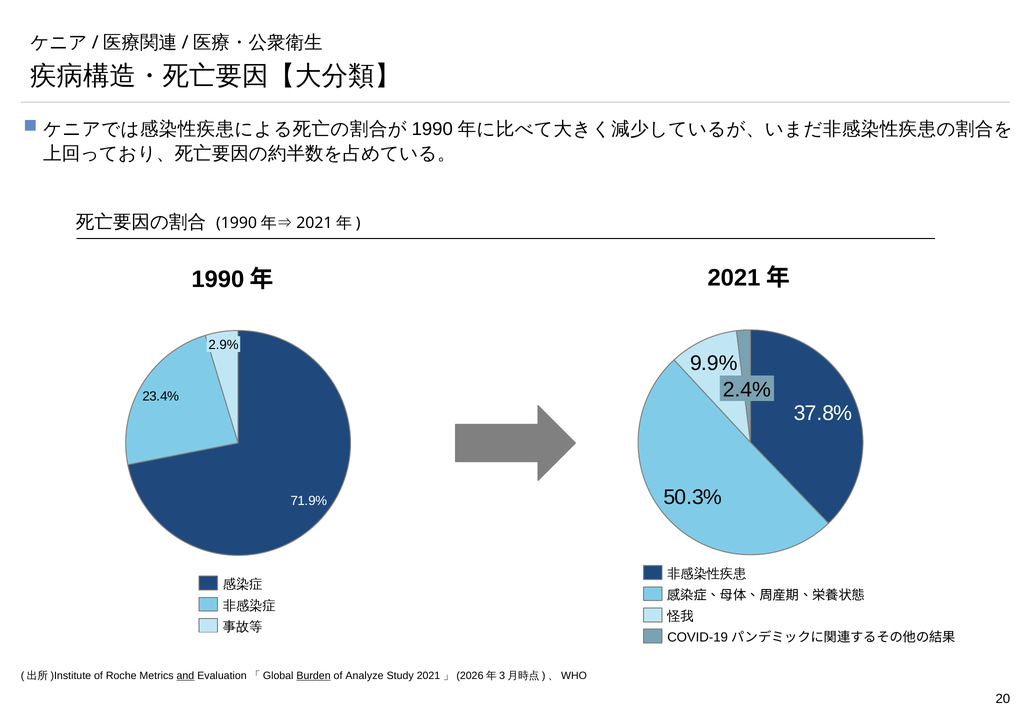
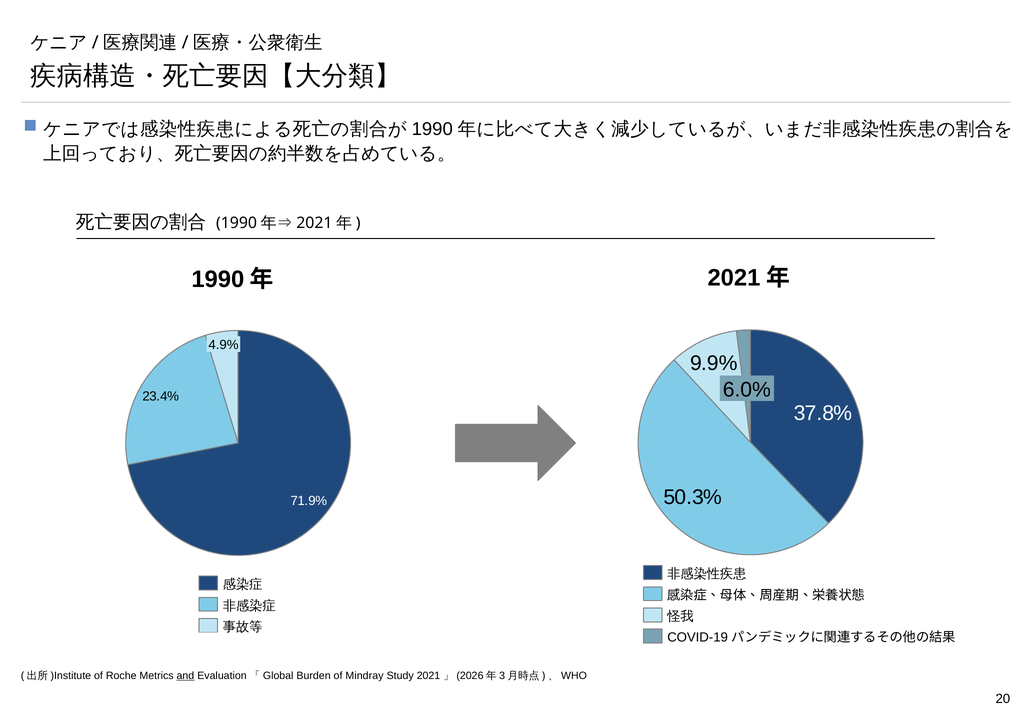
2.9%: 2.9% -> 4.9%
2.4%: 2.4% -> 6.0%
Burden underline: present -> none
Analyze: Analyze -> Mindray
